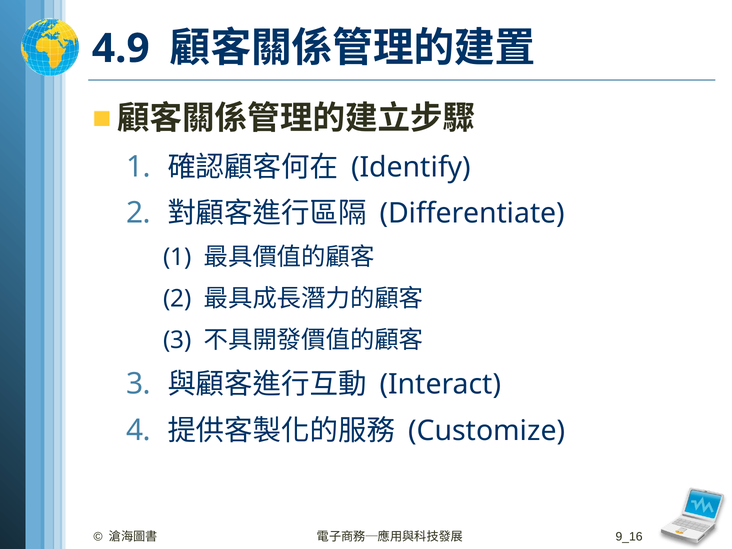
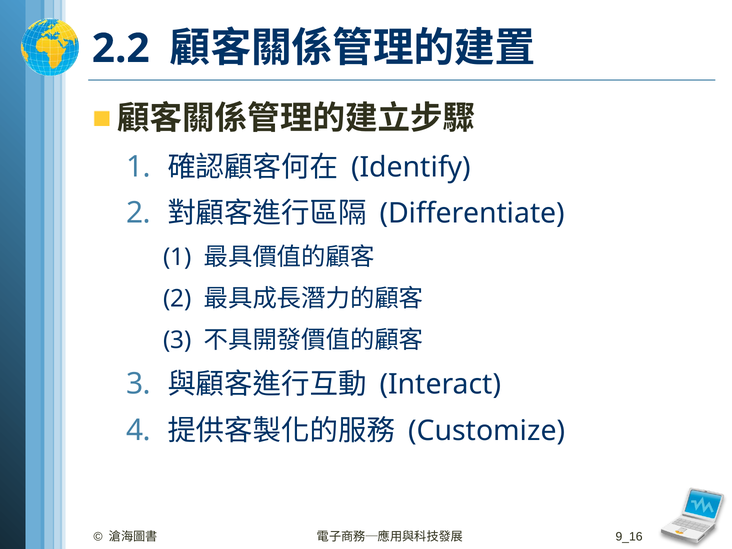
4.9: 4.9 -> 2.2
